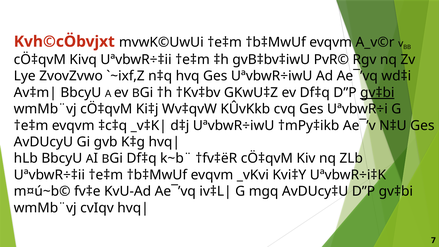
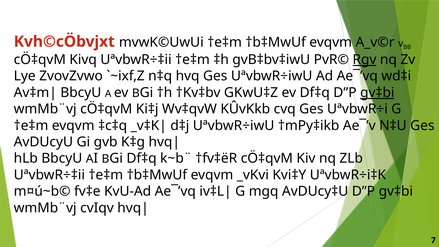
Rgv underline: none -> present
